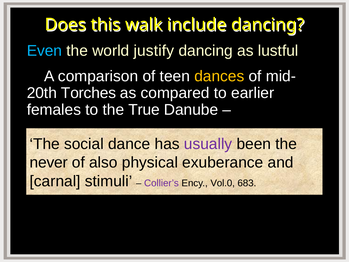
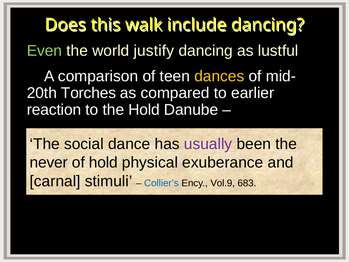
Even colour: light blue -> light green
females: females -> reaction
the True: True -> Hold
of also: also -> hold
Collier’s colour: purple -> blue
Vol.0: Vol.0 -> Vol.9
